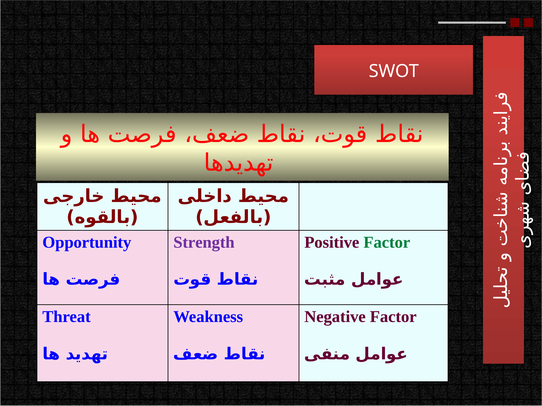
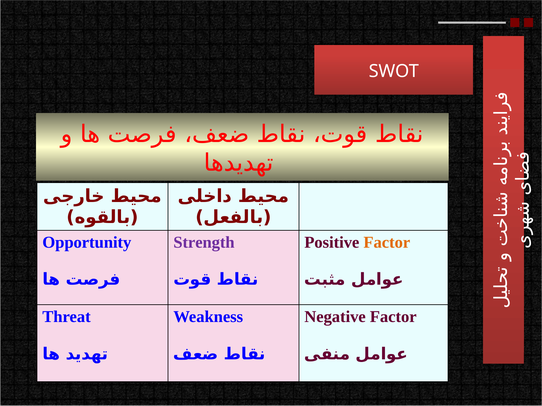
Factor at (387, 243) colour: green -> orange
